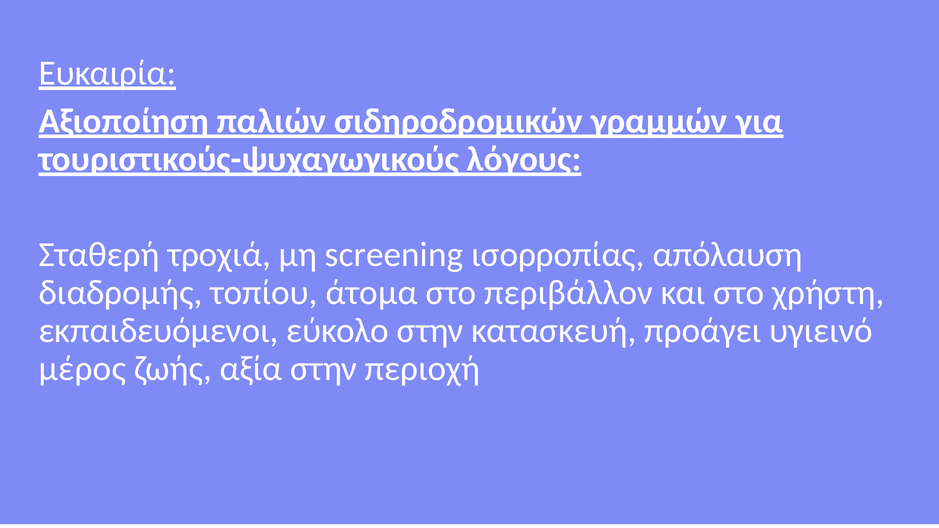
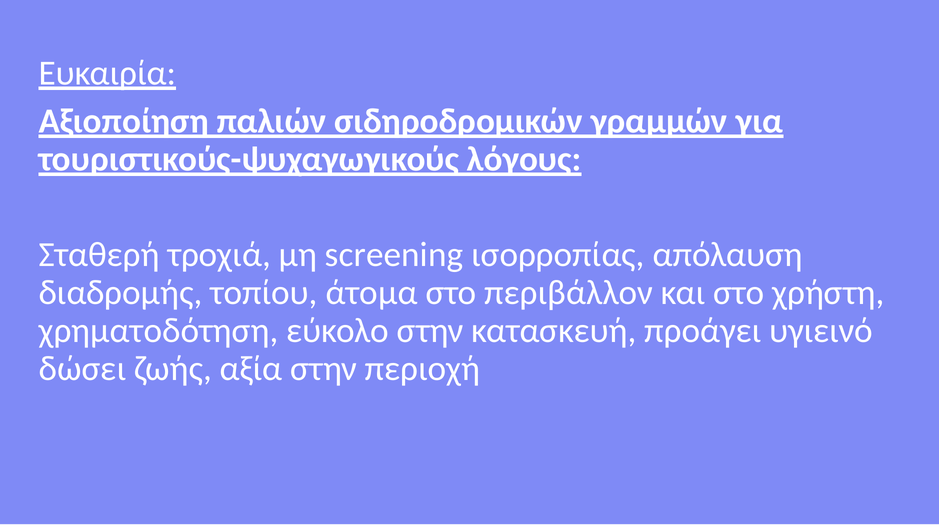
εκπαιδευόμενοι: εκπαιδευόμενοι -> χρηματοδότηση
μέρος: μέρος -> δώσει
